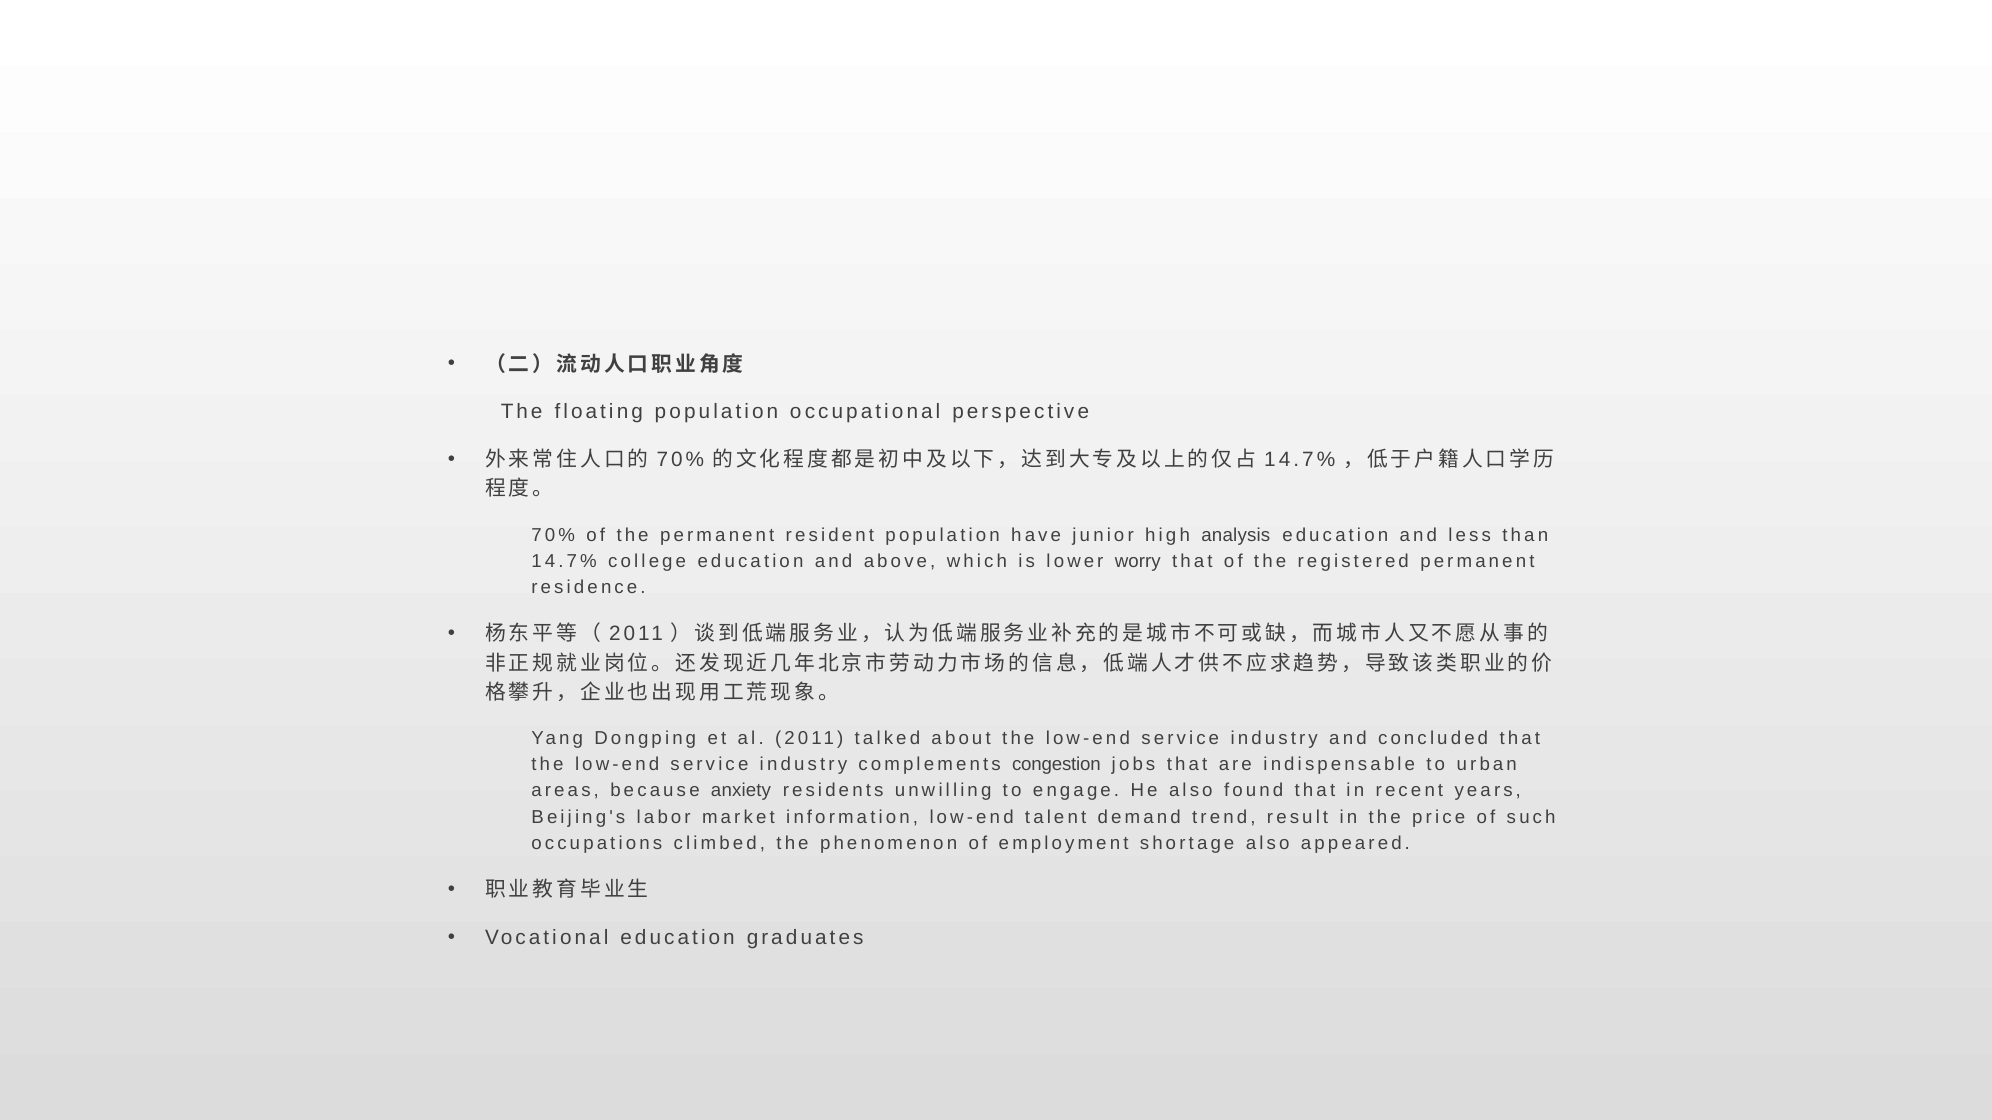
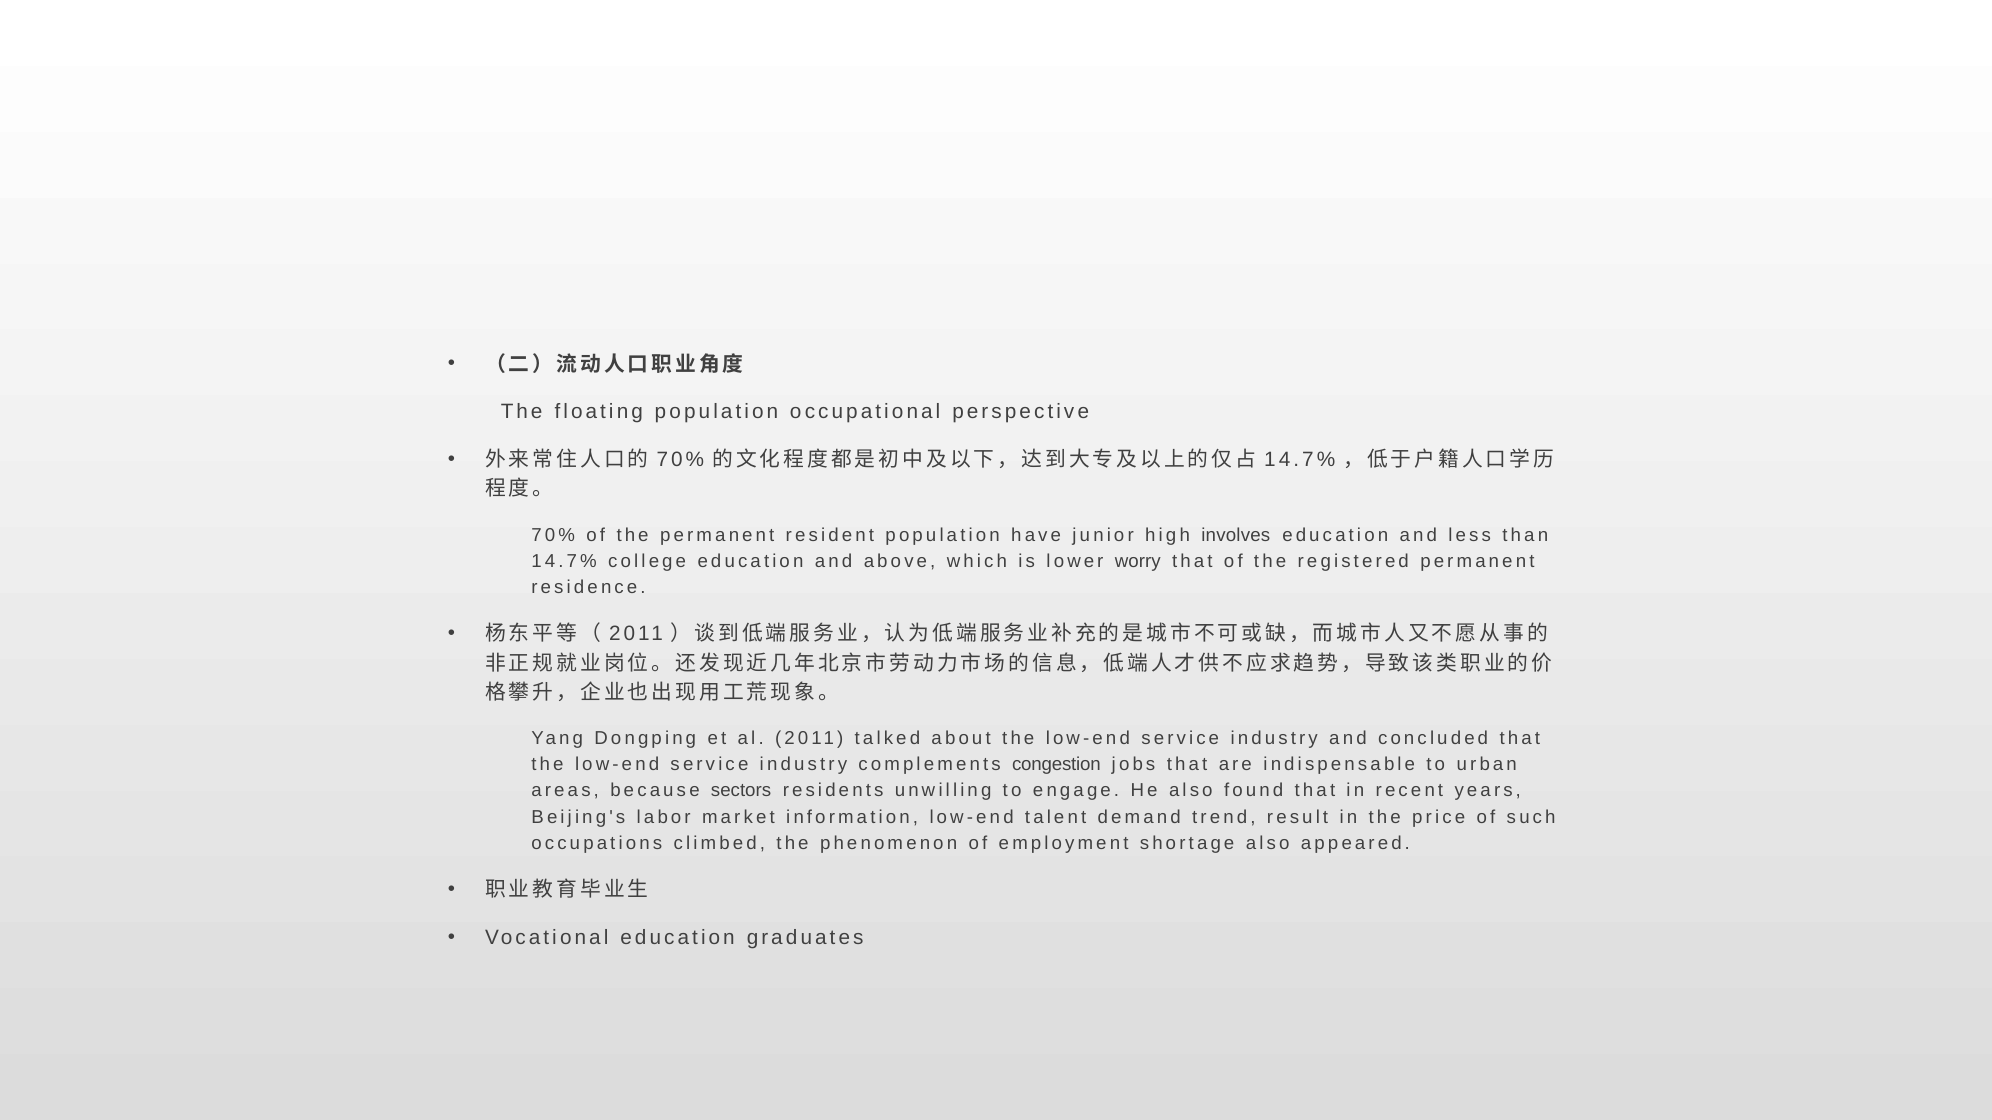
analysis: analysis -> involves
anxiety: anxiety -> sectors
